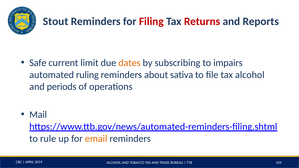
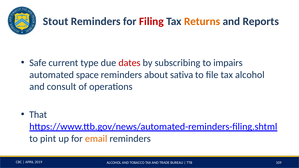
Returns colour: red -> orange
limit: limit -> type
dates colour: orange -> red
ruling: ruling -> space
periods: periods -> consult
Mail: Mail -> That
rule: rule -> pint
